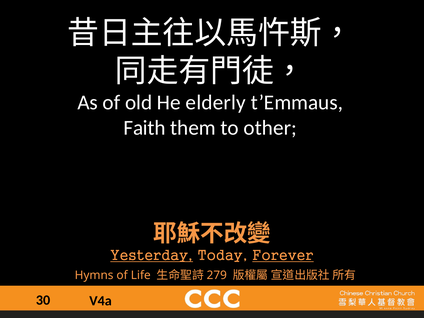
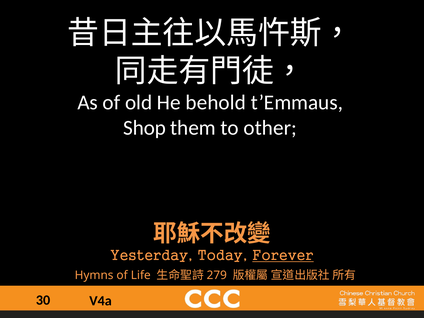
elderly: elderly -> behold
Faith: Faith -> Shop
Yesterday underline: present -> none
